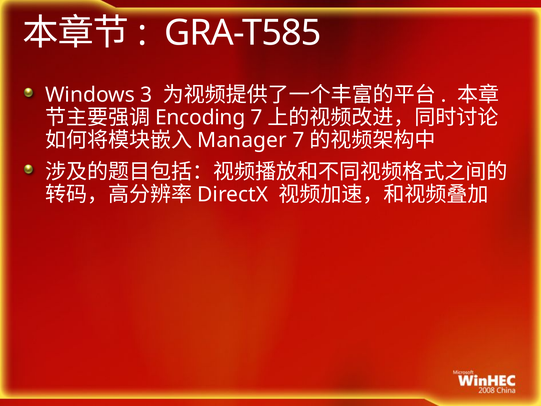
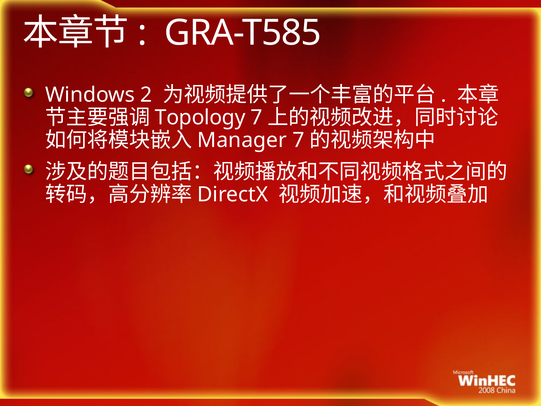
3: 3 -> 2
Encoding: Encoding -> Topology
